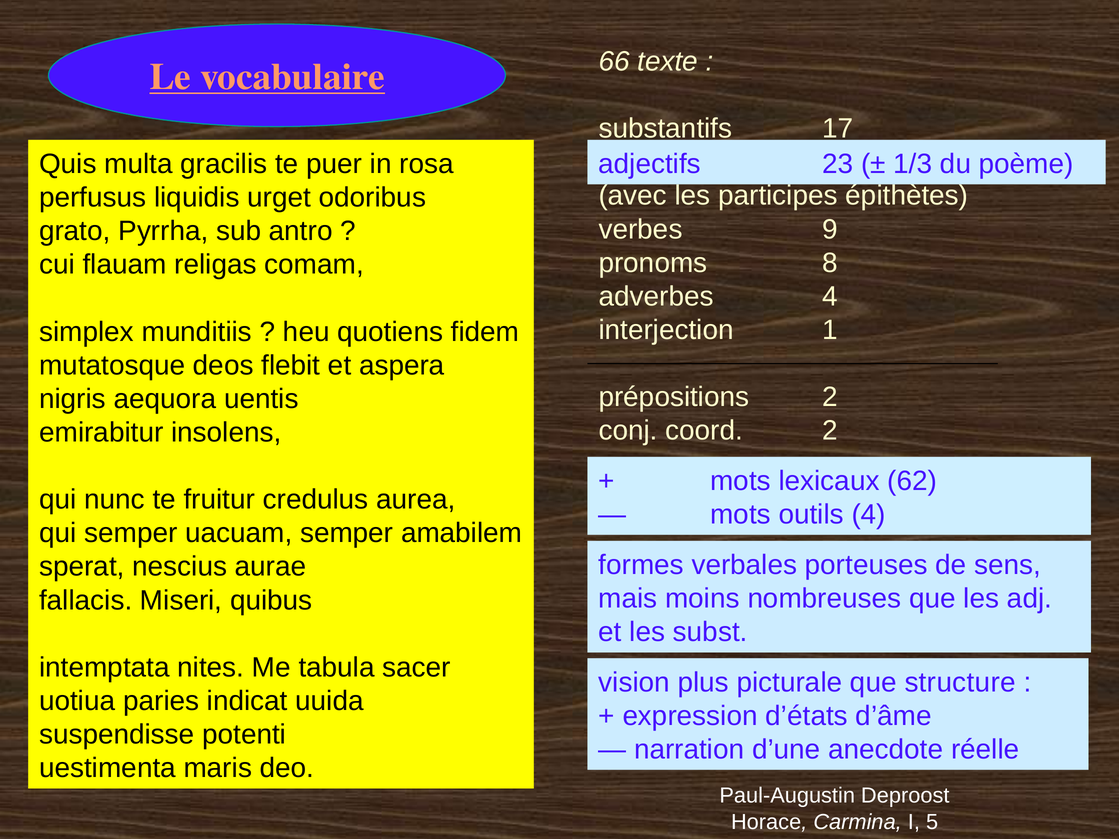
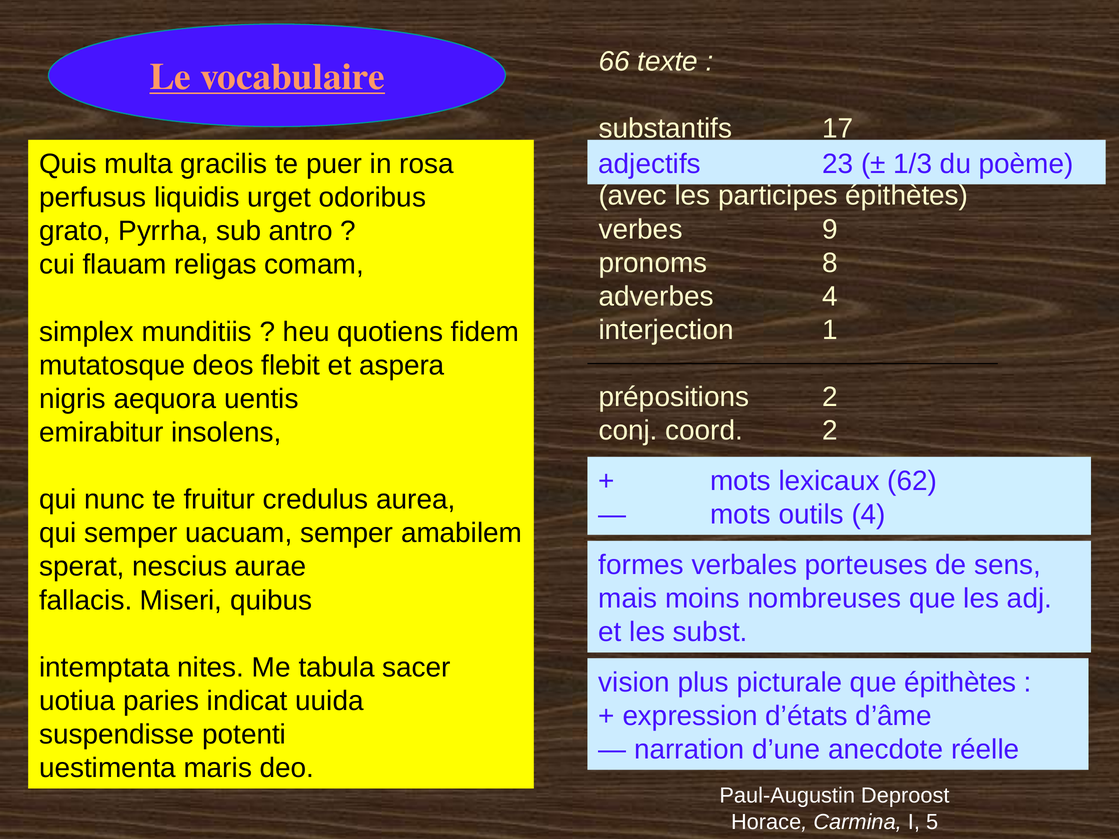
que structure: structure -> épithètes
